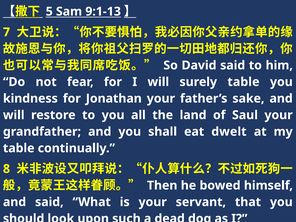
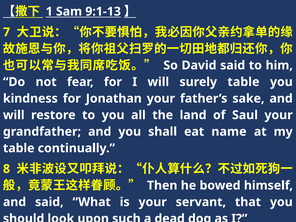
5: 5 -> 1
dwelt: dwelt -> name
